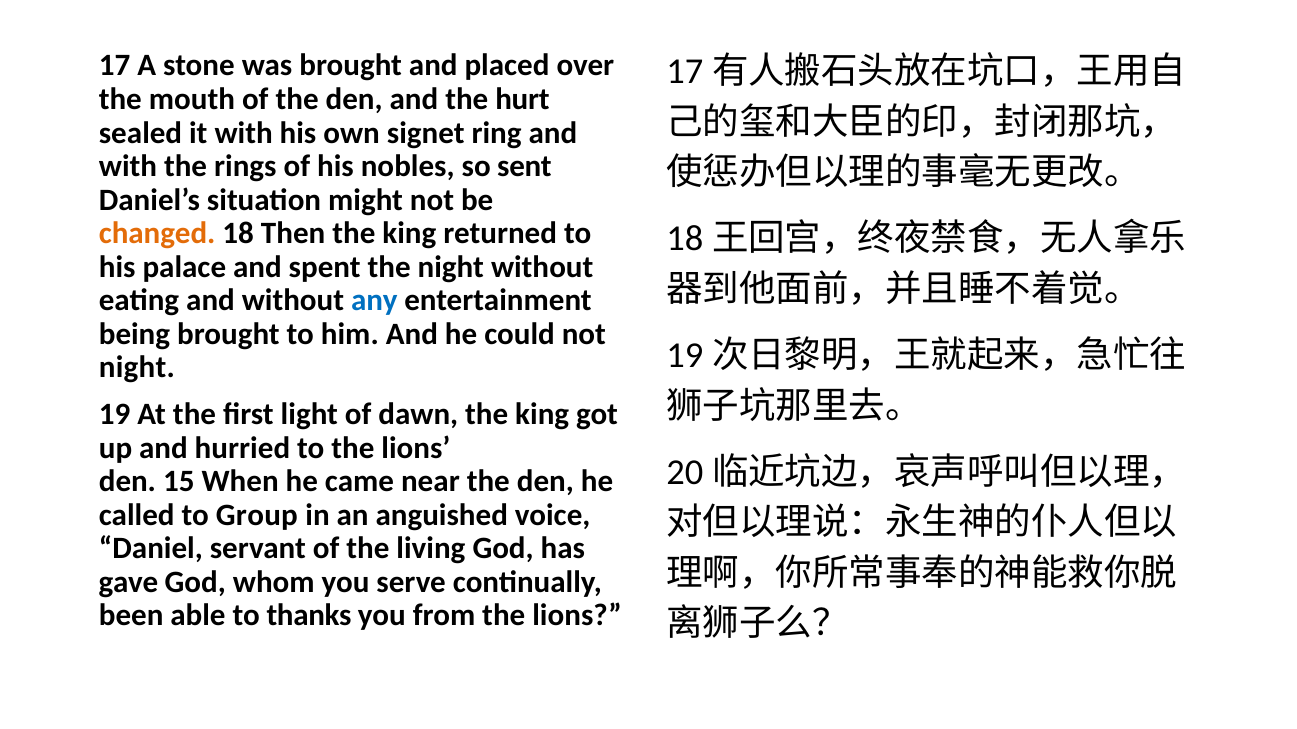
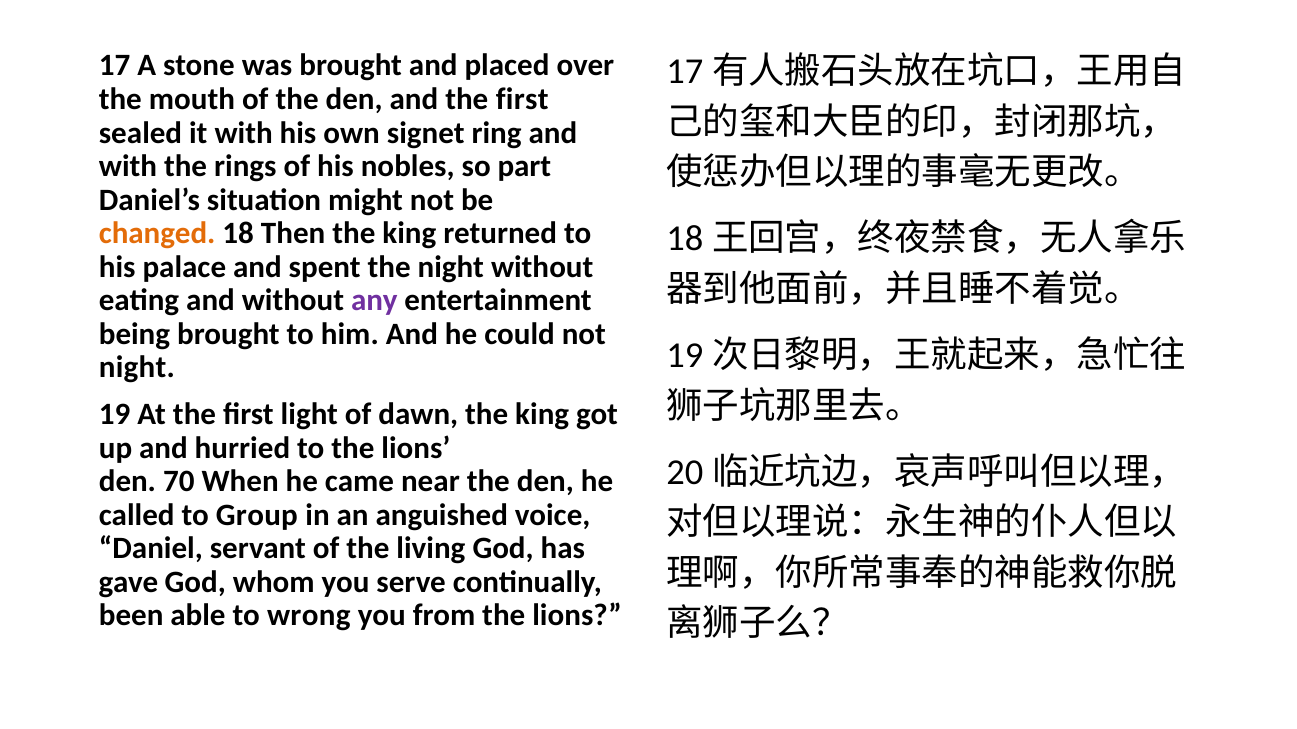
and the hurt: hurt -> first
sent: sent -> part
any colour: blue -> purple
15: 15 -> 70
thanks: thanks -> wrong
